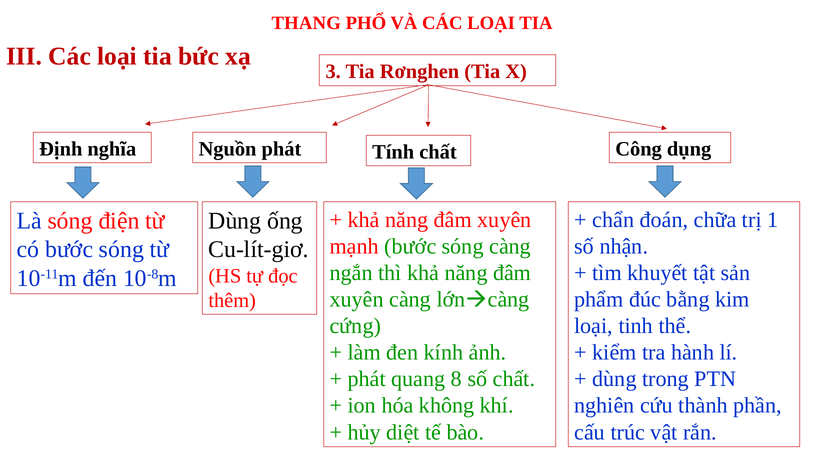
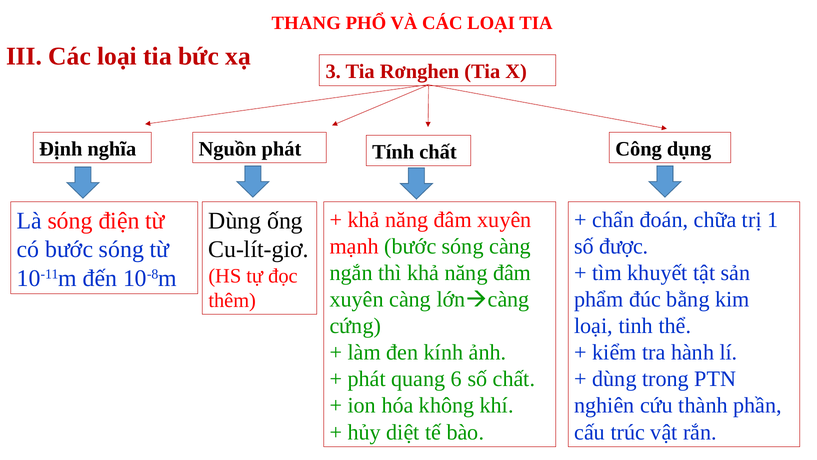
nhận: nhận -> được
8: 8 -> 6
